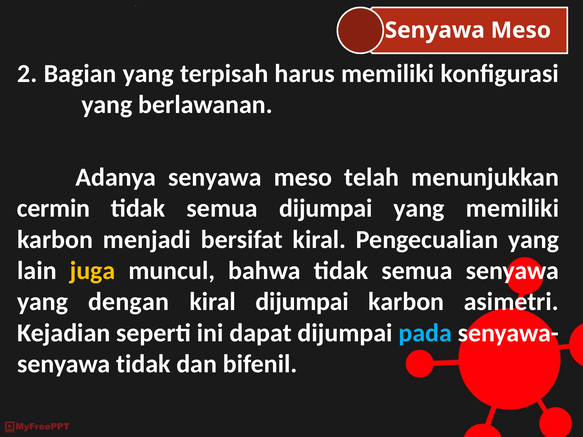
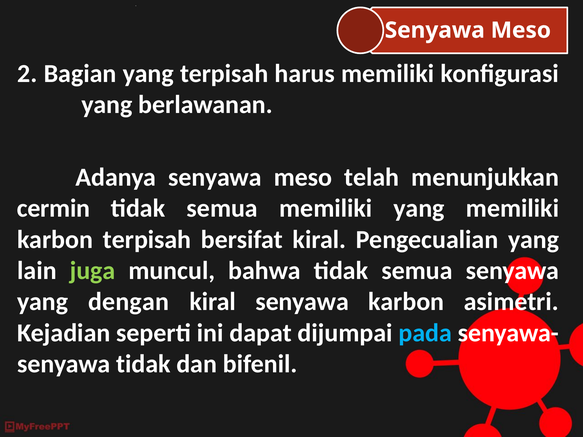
semua dijumpai: dijumpai -> memiliki
karbon menjadi: menjadi -> terpisah
juga colour: yellow -> light green
kiral dijumpai: dijumpai -> senyawa
